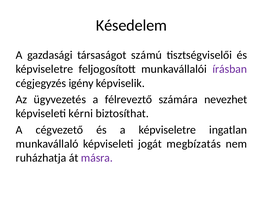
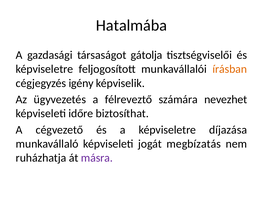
Késedelem: Késedelem -> Hatalmába
számú: számú -> gátolja
írásban colour: purple -> orange
kérni: kérni -> időre
ingatlan: ingatlan -> díjazása
